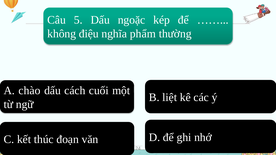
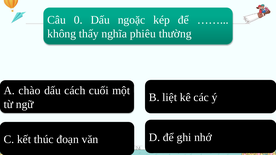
5: 5 -> 0
điệu: điệu -> thấy
phẩm: phẩm -> phiêu
